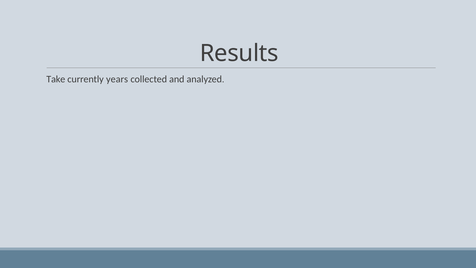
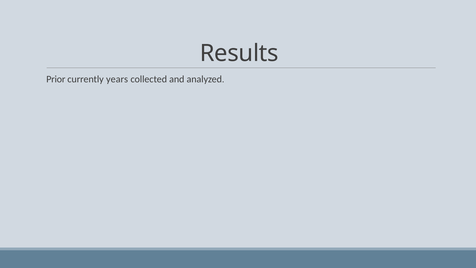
Take: Take -> Prior
